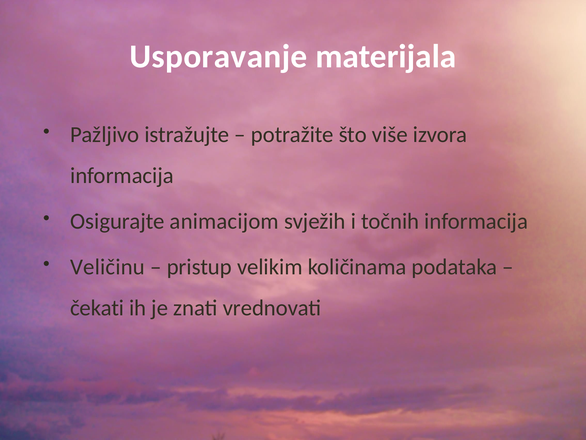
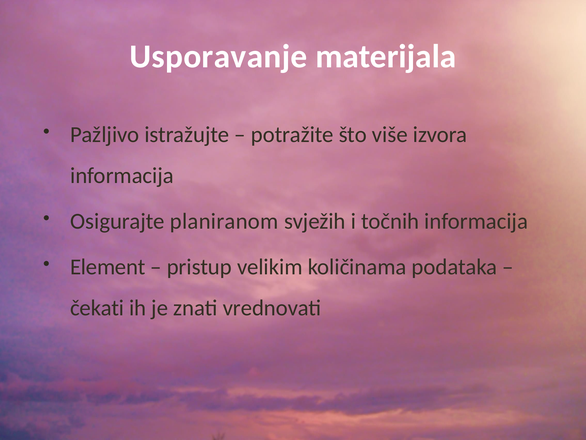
animacijom: animacijom -> planiranom
Veličinu: Veličinu -> Element
